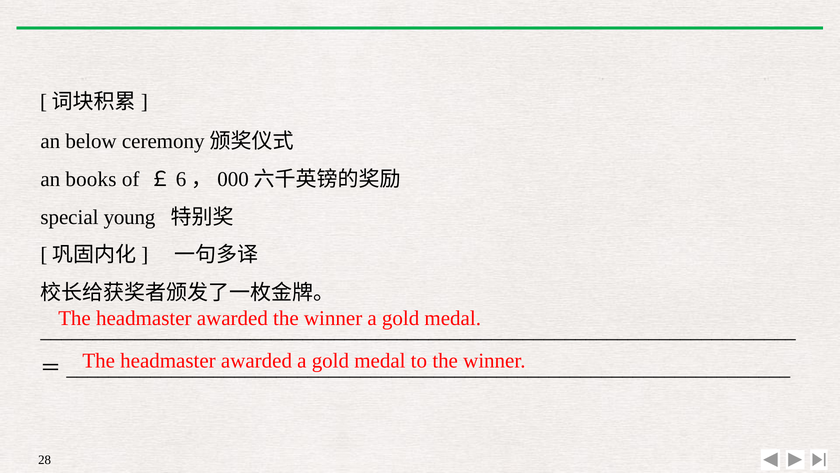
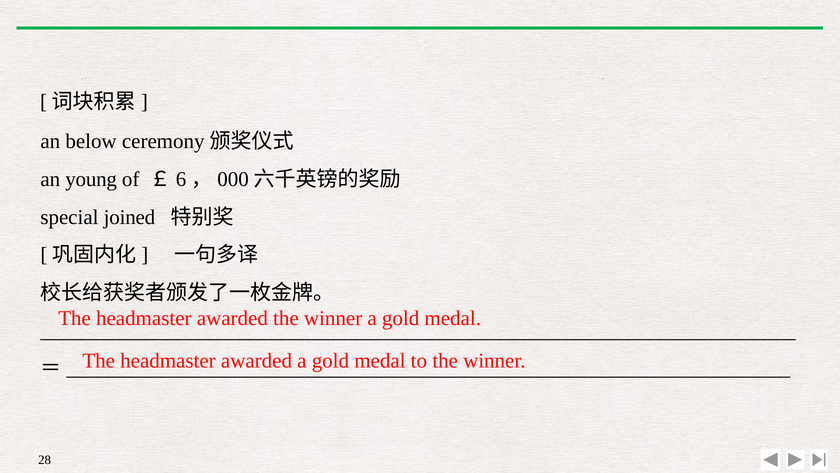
books: books -> young
young: young -> joined
